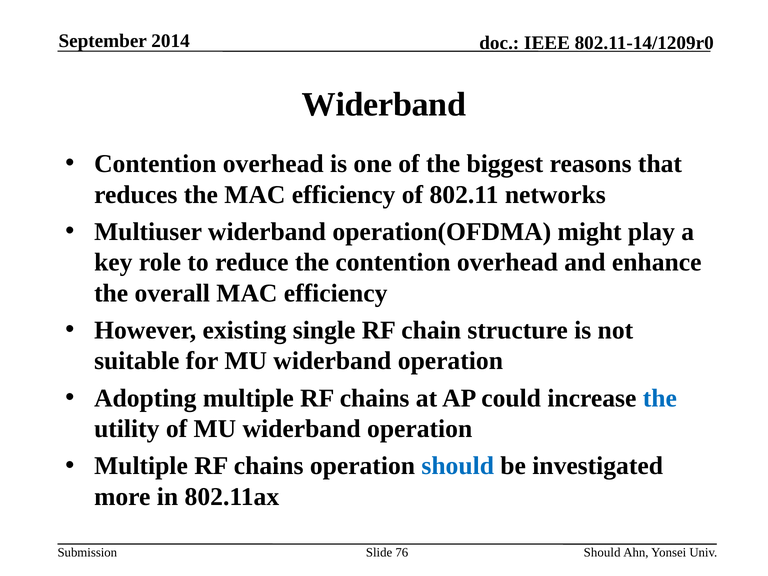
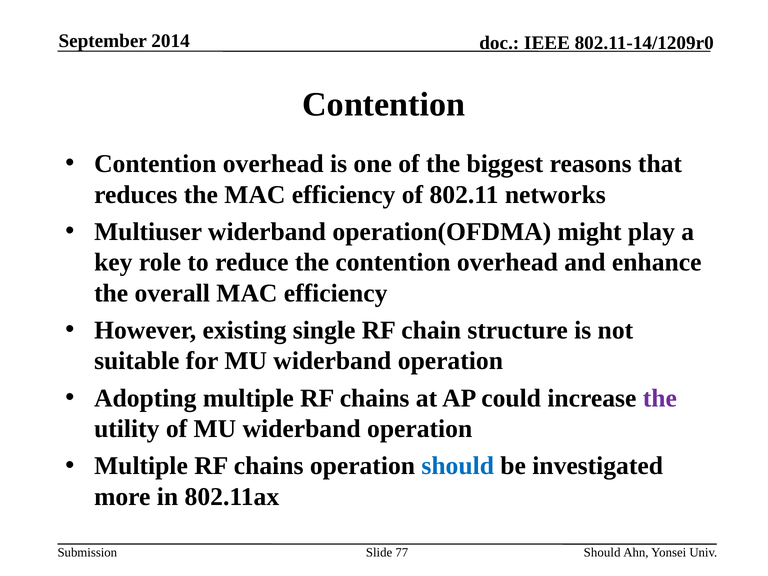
Widerband at (384, 105): Widerband -> Contention
the at (660, 398) colour: blue -> purple
76: 76 -> 77
